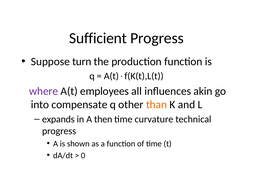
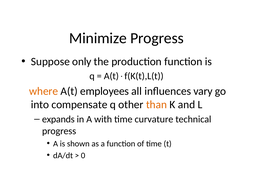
Sufficient: Sufficient -> Minimize
turn: turn -> only
where colour: purple -> orange
akin: akin -> vary
then: then -> with
